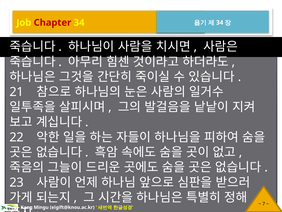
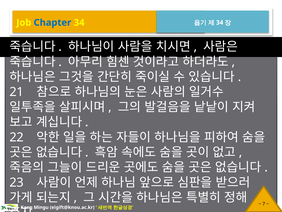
Chapter colour: red -> blue
